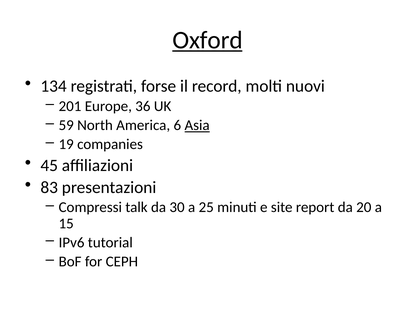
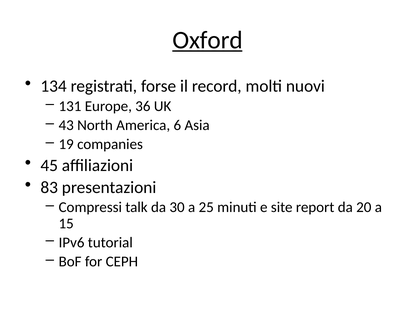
201: 201 -> 131
59: 59 -> 43
Asia underline: present -> none
